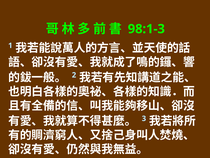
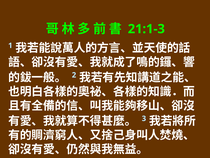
98:1-3: 98:1-3 -> 21:1-3
